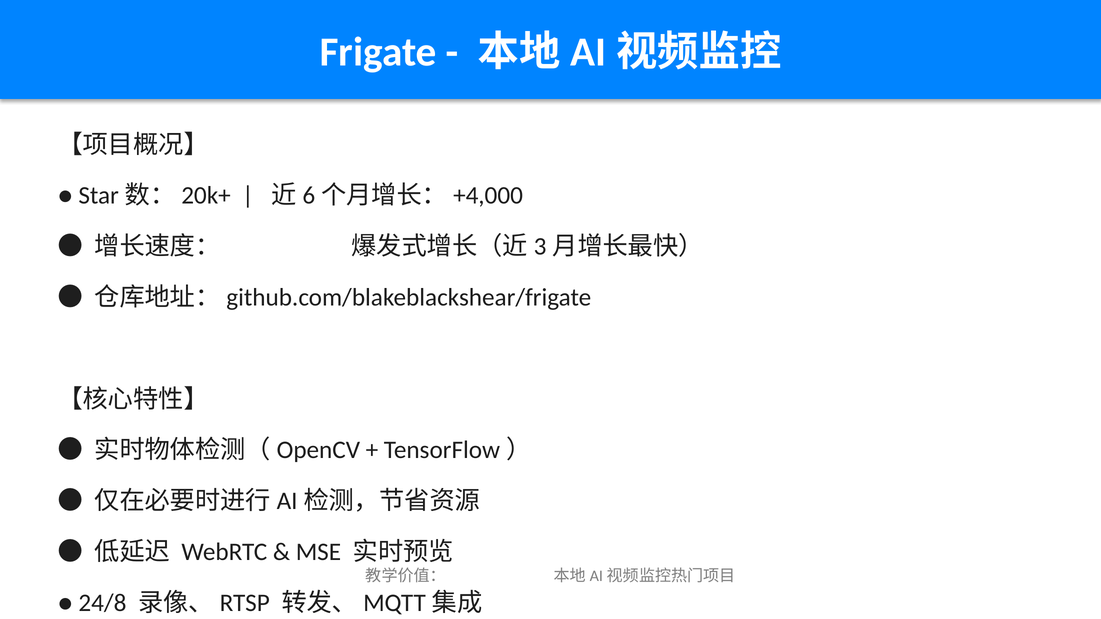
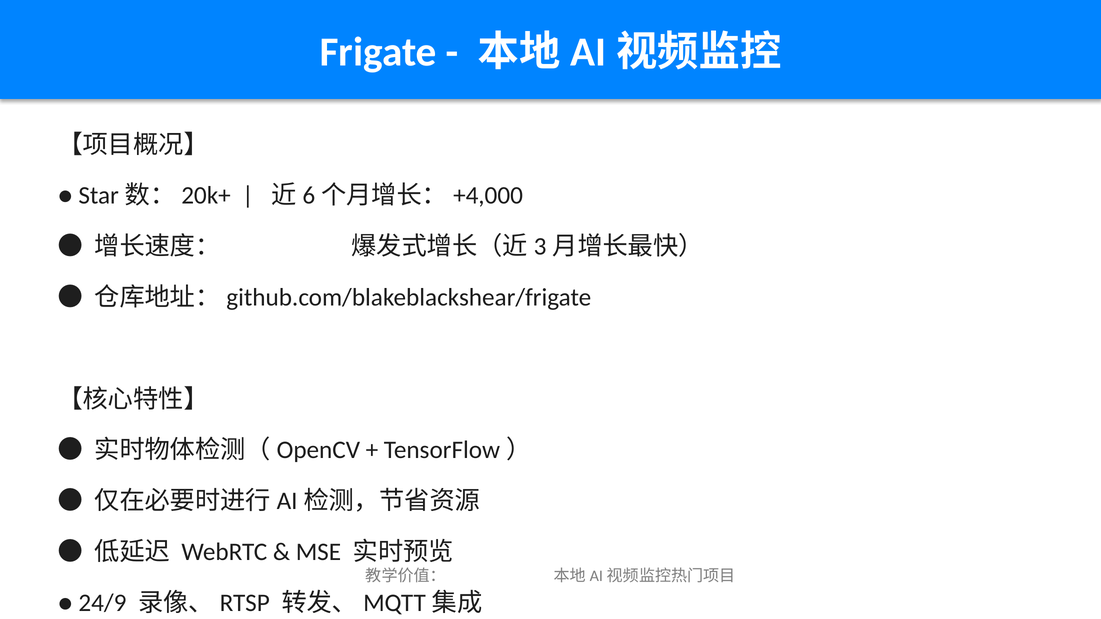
24/8: 24/8 -> 24/9
